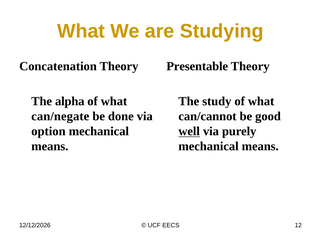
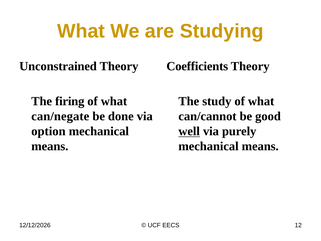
Concatenation: Concatenation -> Unconstrained
Presentable: Presentable -> Coefficients
alpha: alpha -> firing
